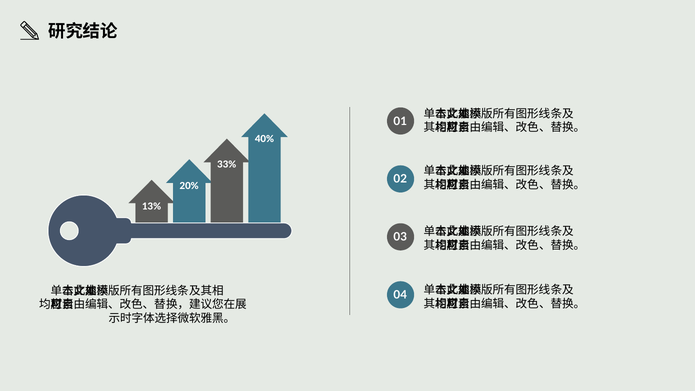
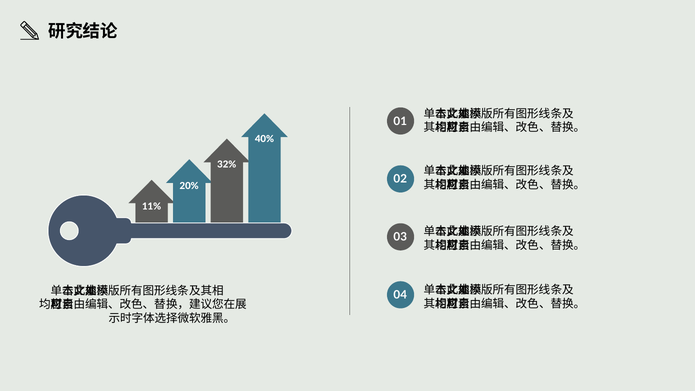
33%: 33% -> 32%
13%: 13% -> 11%
